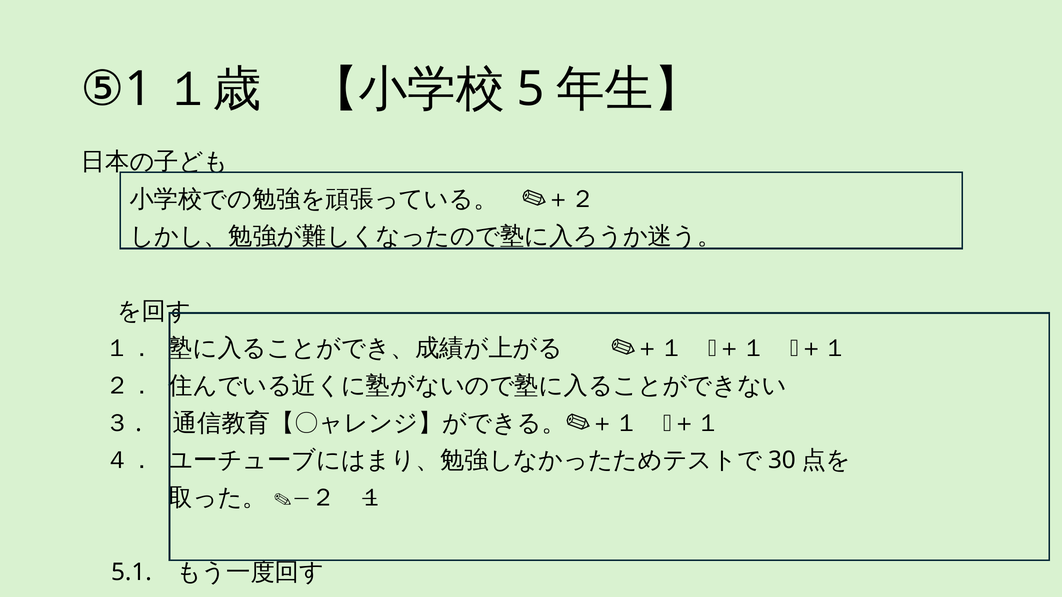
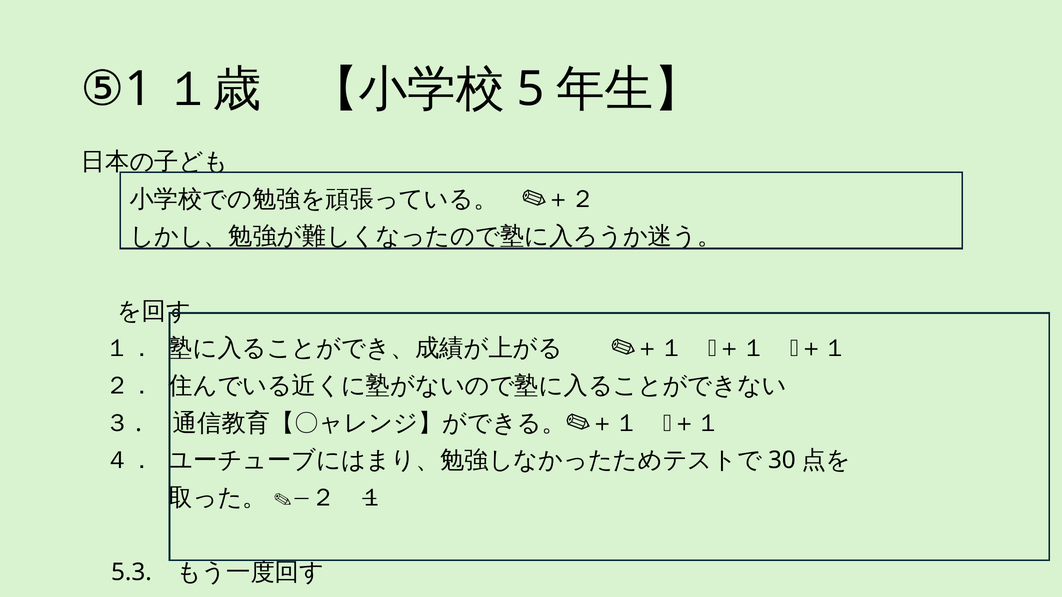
5.1: 5.1 -> 5.3
